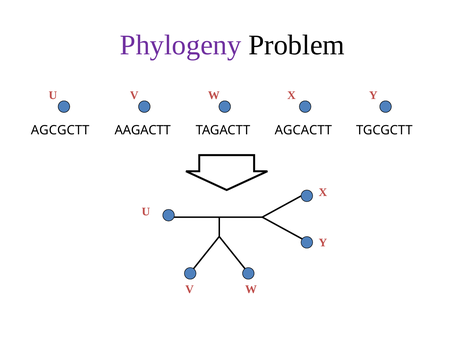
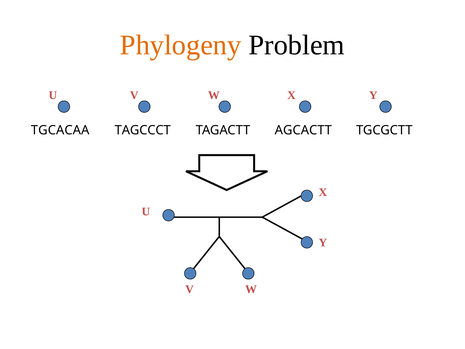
Phylogeny colour: purple -> orange
AGCGCTT: AGCGCTT -> TGCACAA
AAGACTT: AAGACTT -> TAGCCCT
